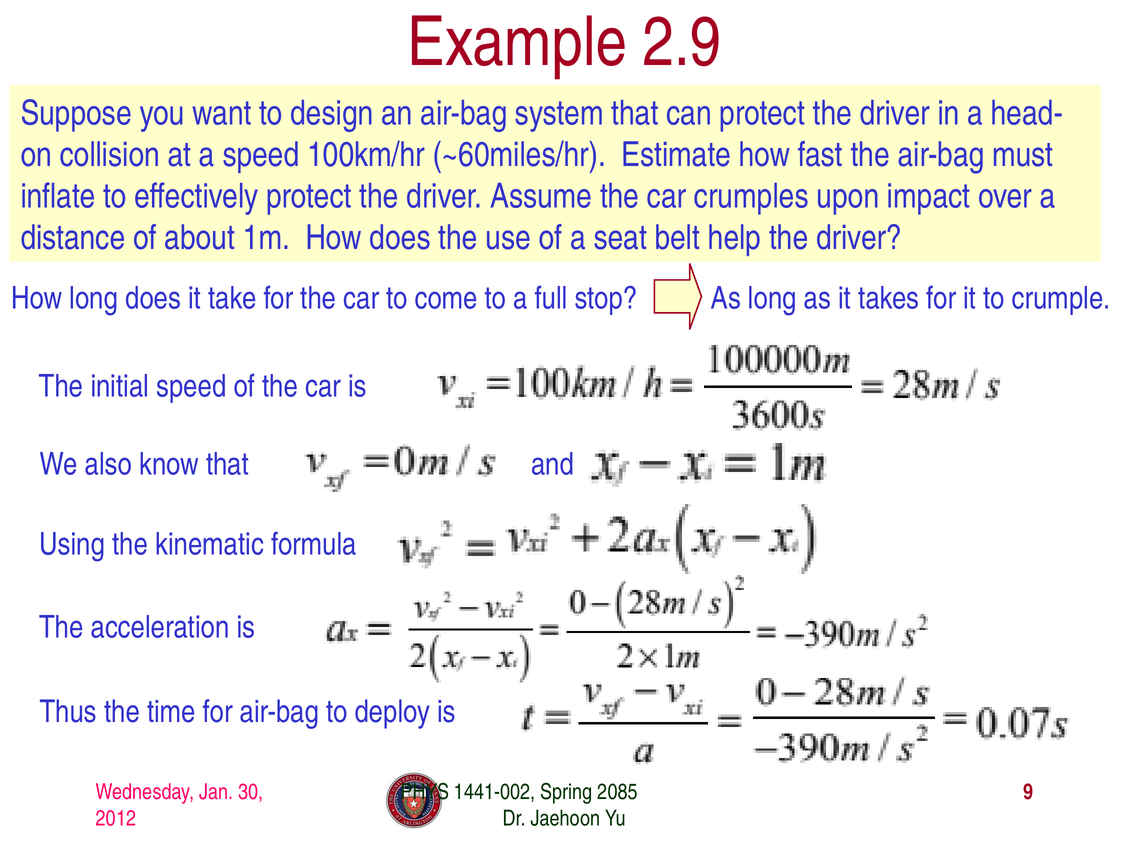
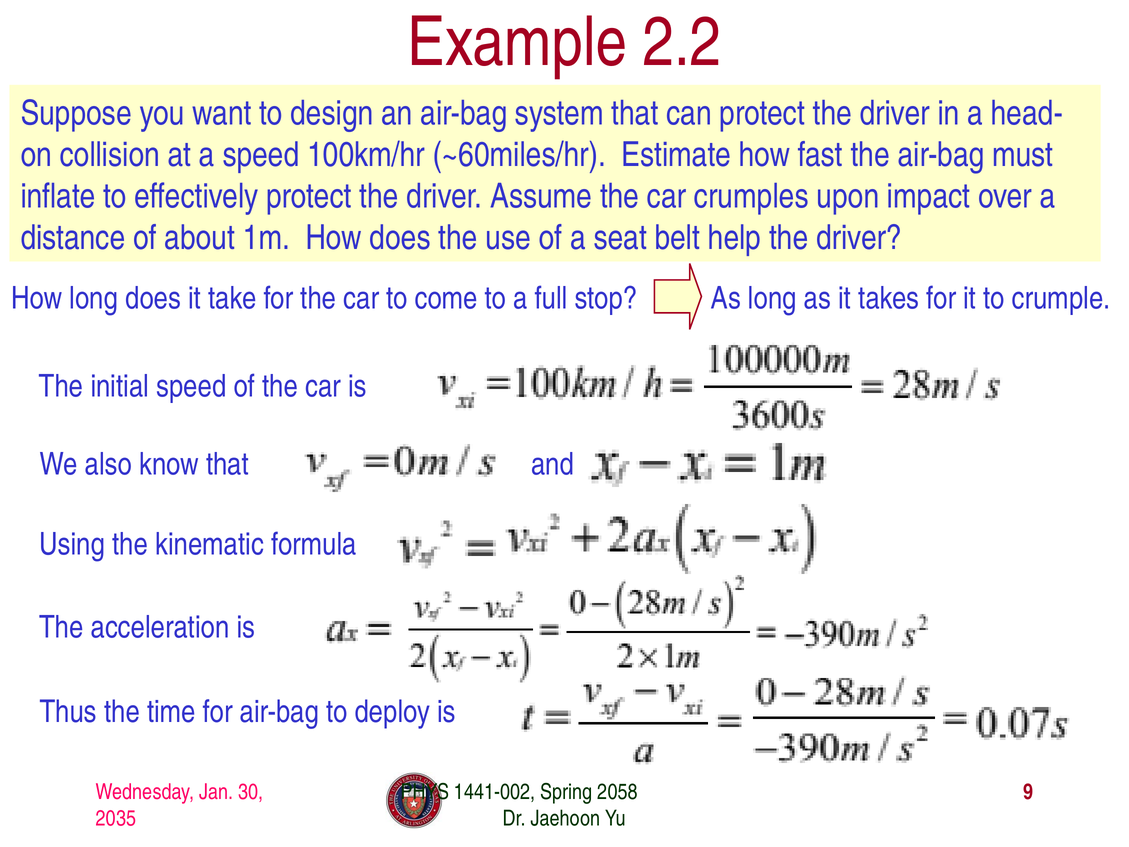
2.9: 2.9 -> 2.2
2085: 2085 -> 2058
2012: 2012 -> 2035
